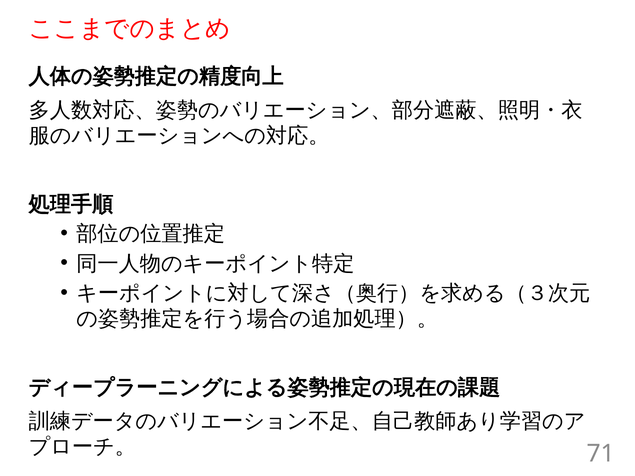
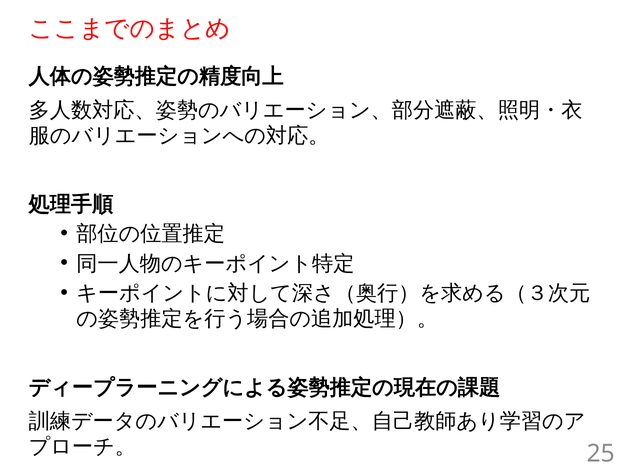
71: 71 -> 25
